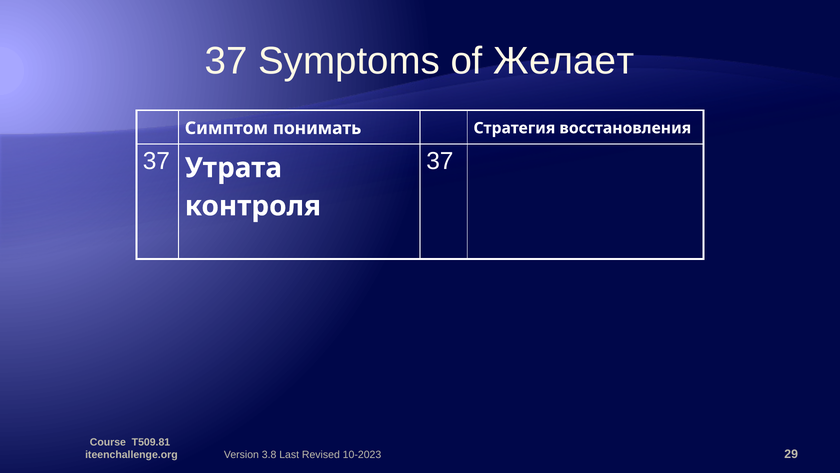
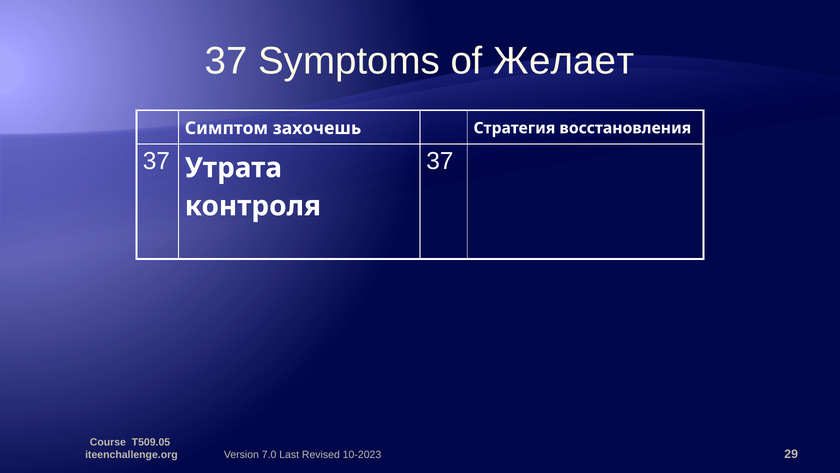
понимать: понимать -> захочешь
T509.81: T509.81 -> T509.05
3.8: 3.8 -> 7.0
